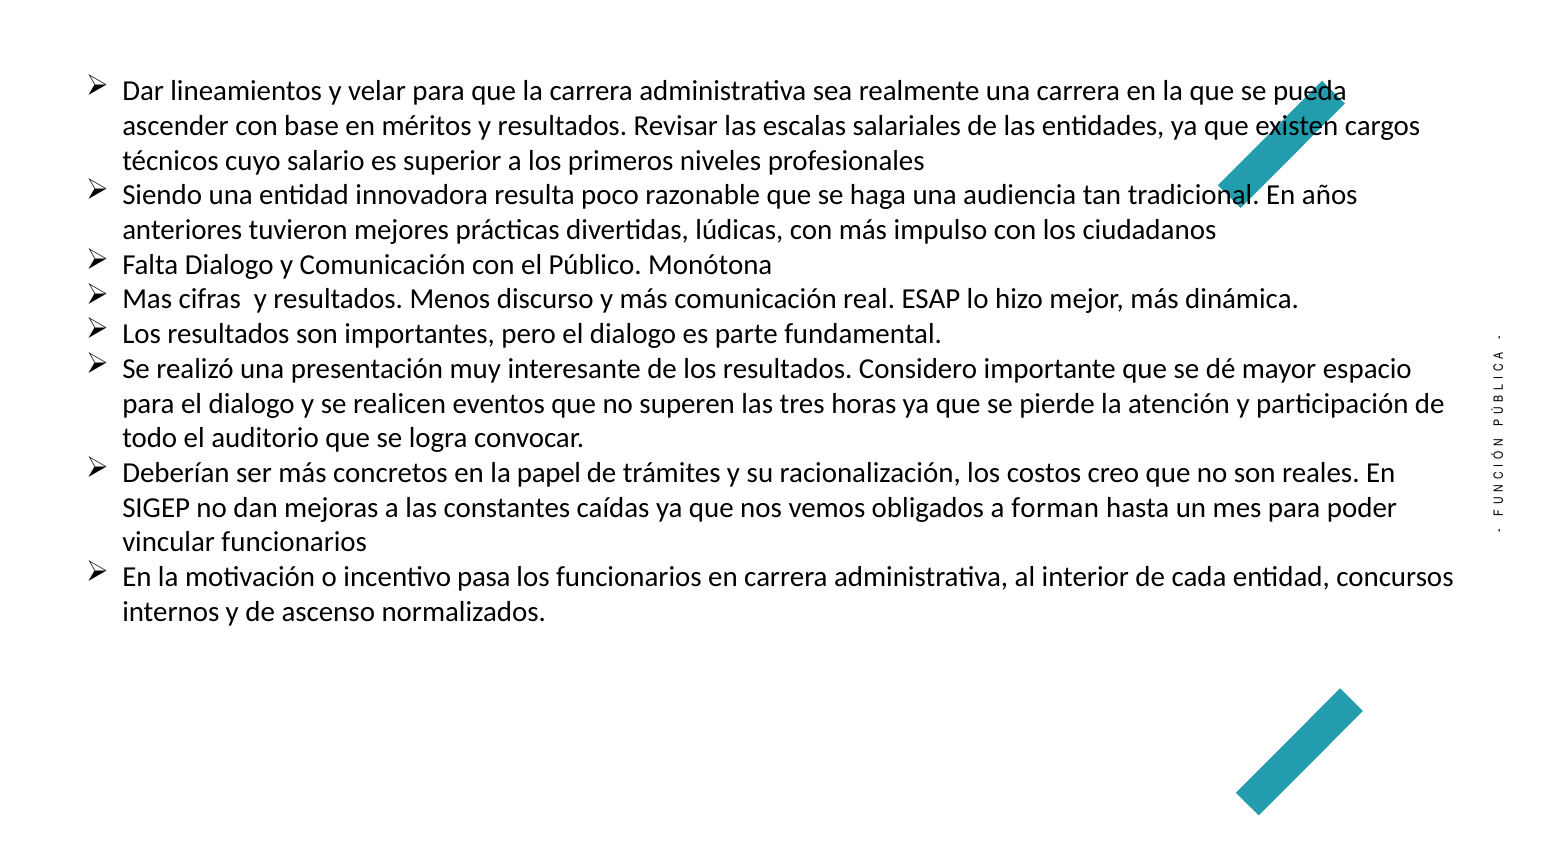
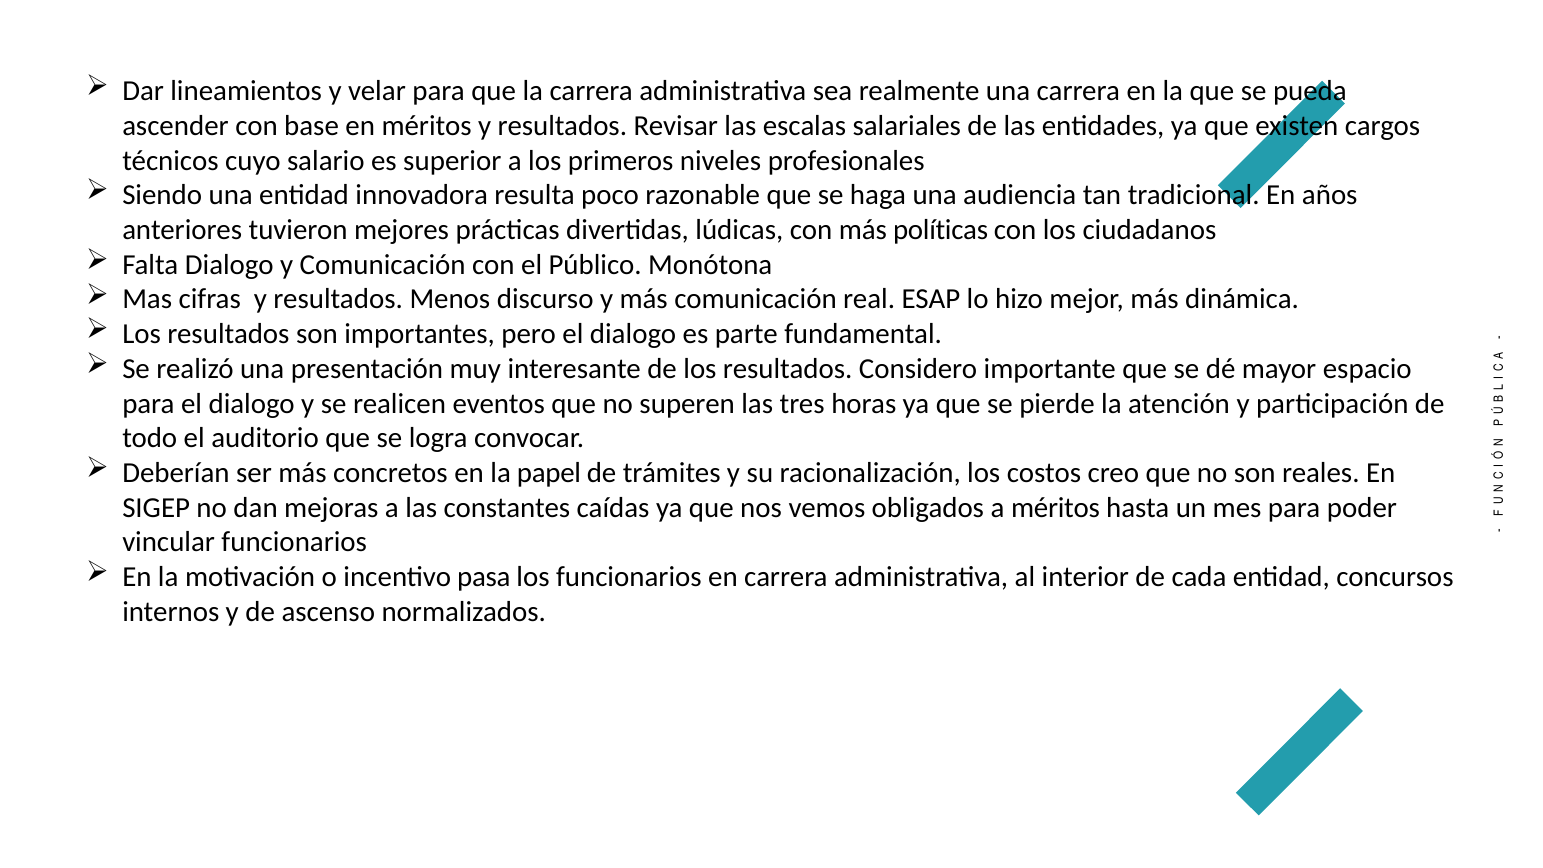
impulso: impulso -> políticas
a forman: forman -> méritos
